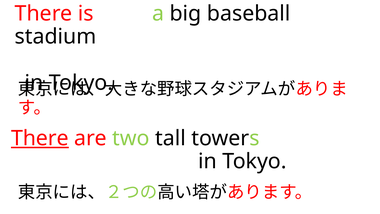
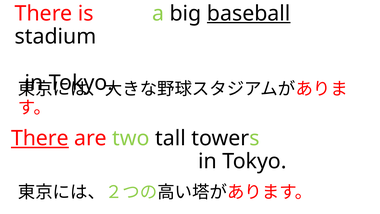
baseball underline: none -> present
